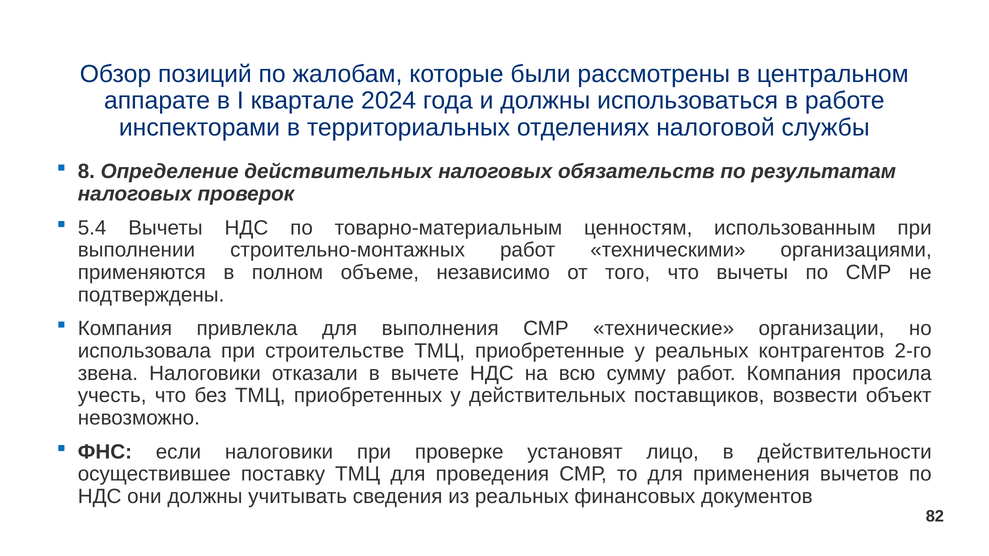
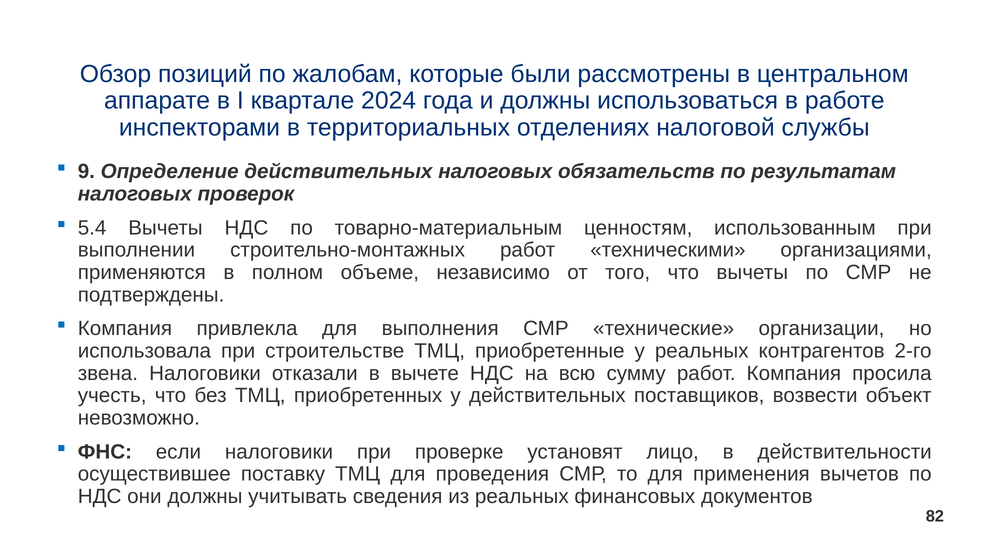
8: 8 -> 9
